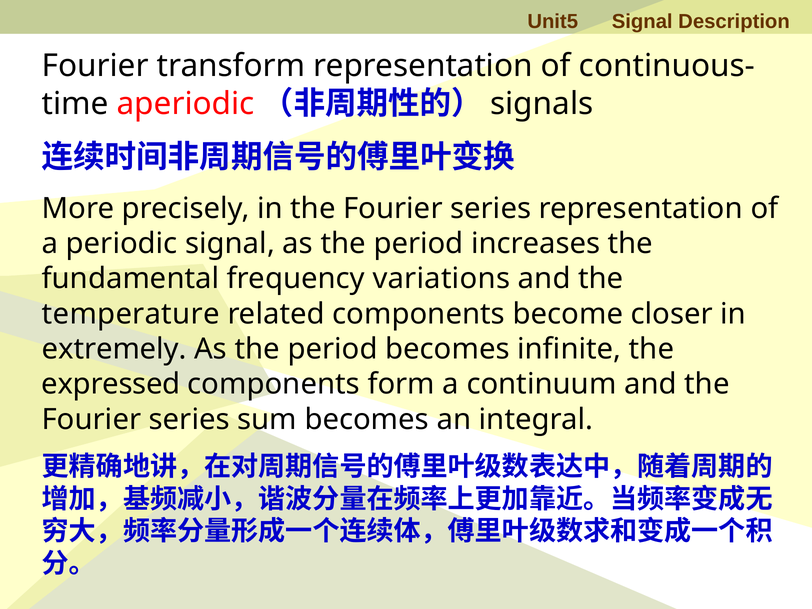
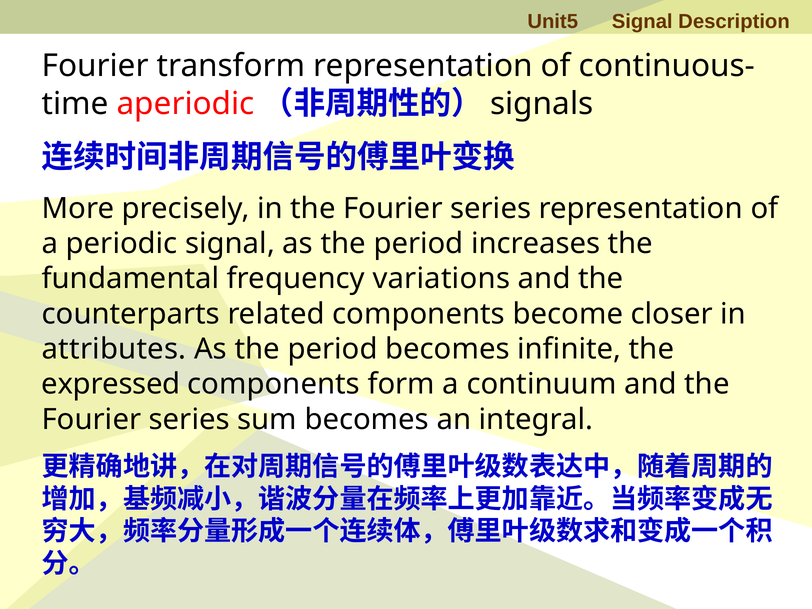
temperature: temperature -> counterparts
extremely: extremely -> attributes
